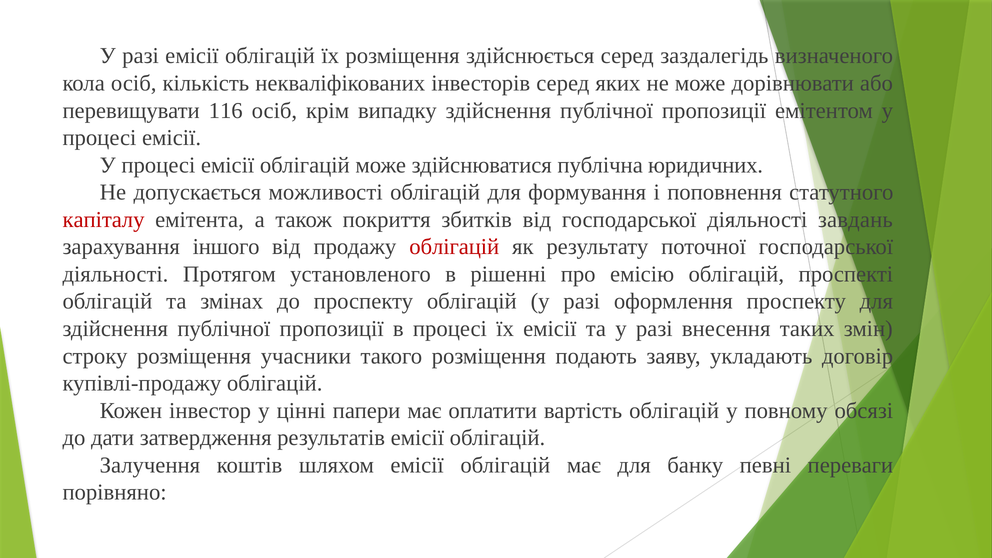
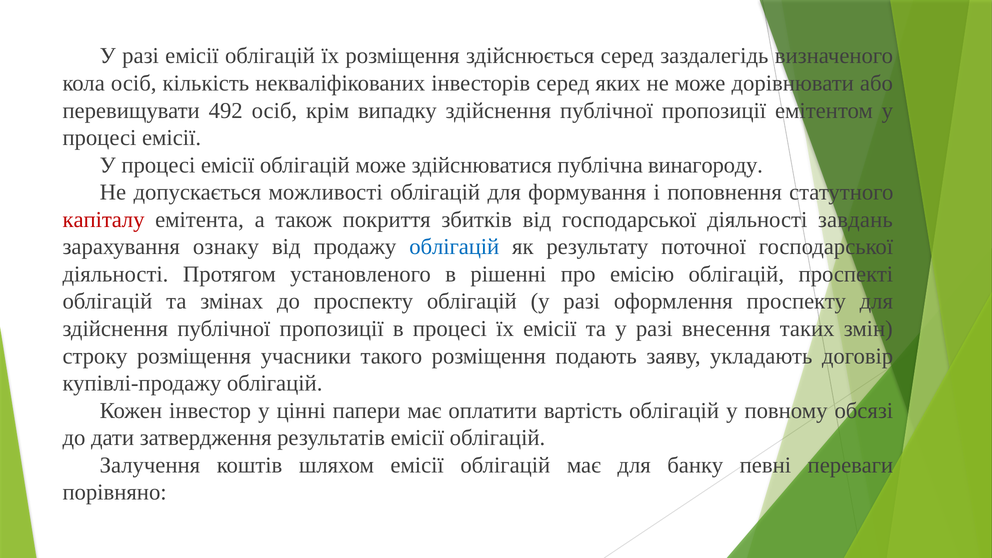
116: 116 -> 492
юридичних: юридичних -> винагороду
іншого: іншого -> ознаку
облігацій at (454, 247) colour: red -> blue
